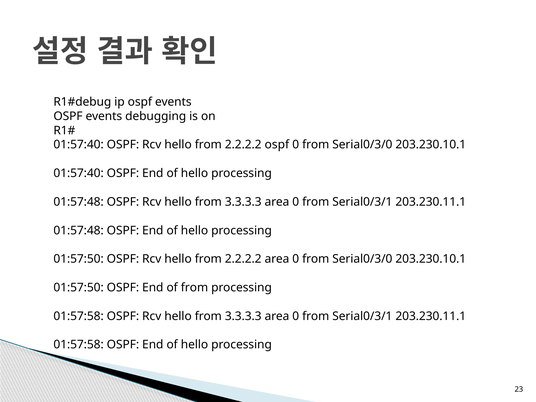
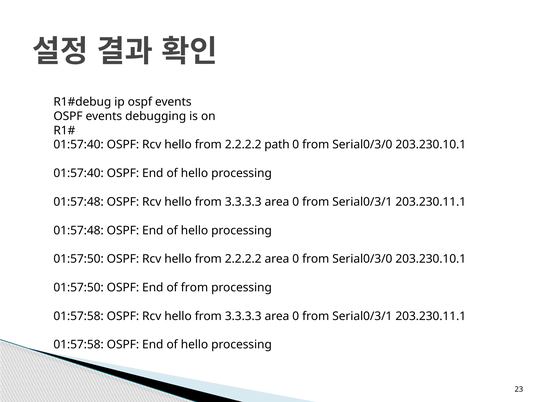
2.2.2.2 ospf: ospf -> path
